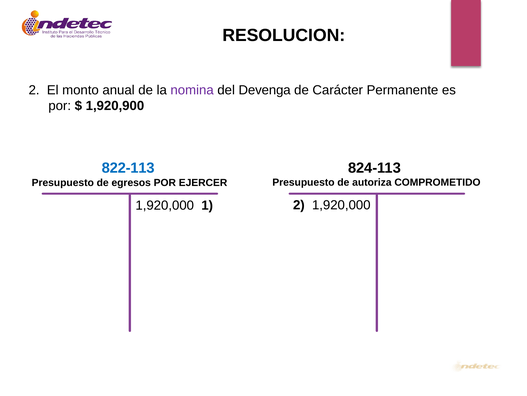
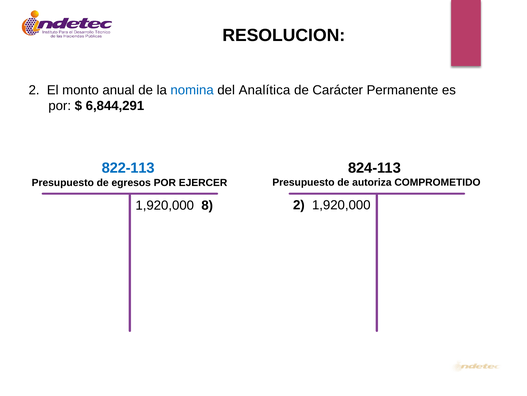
nomina colour: purple -> blue
Devenga: Devenga -> Analítica
1,920,900: 1,920,900 -> 6,844,291
1: 1 -> 8
